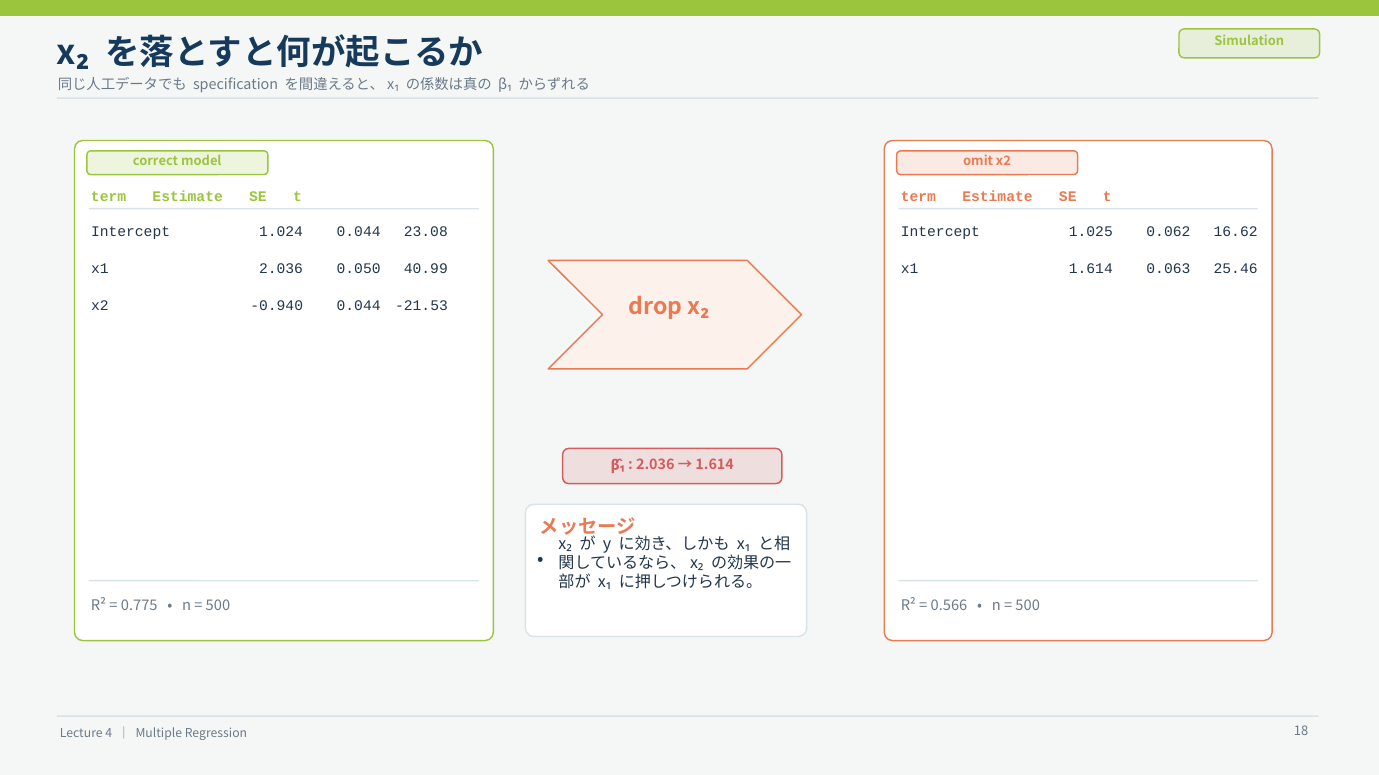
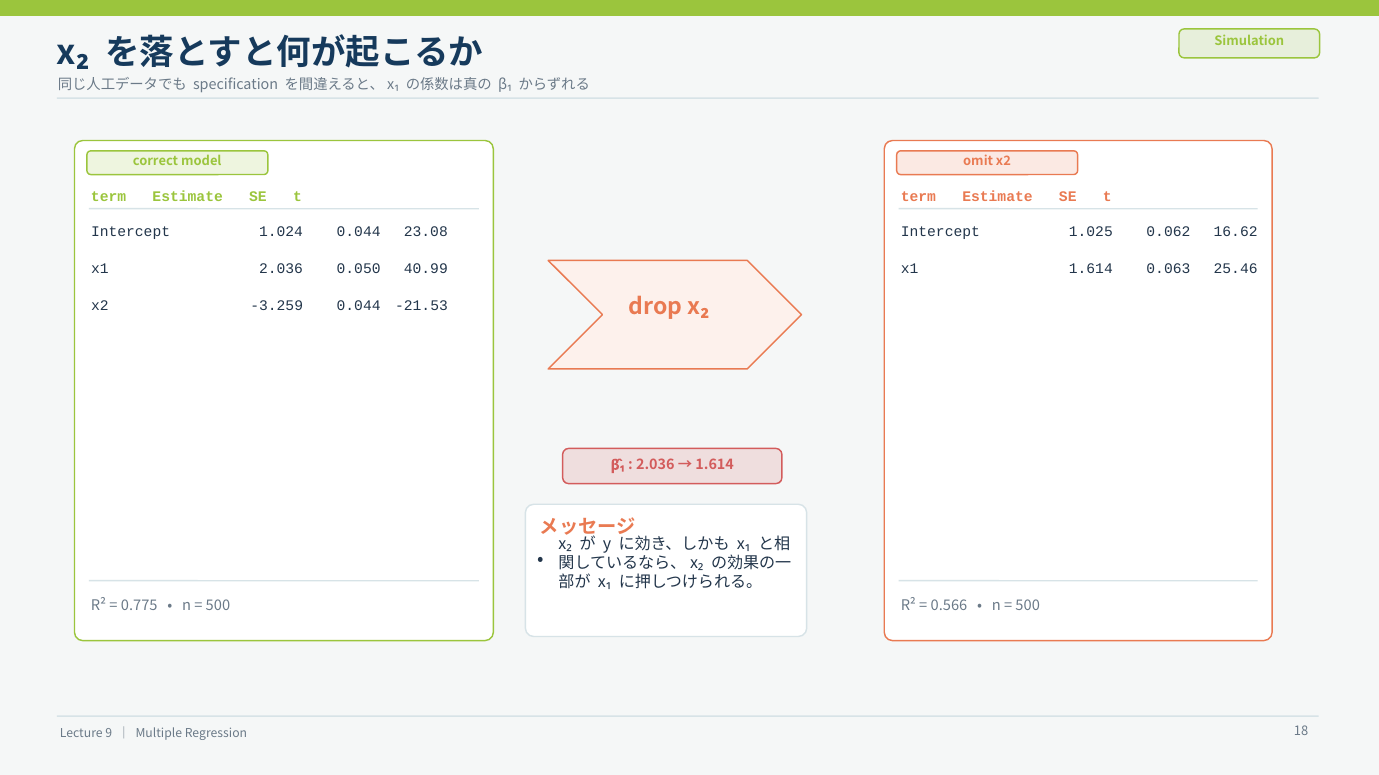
-0.940: -0.940 -> -3.259
4: 4 -> 9
